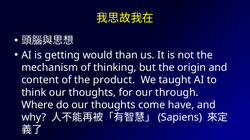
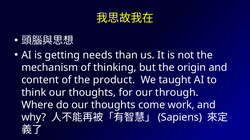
would: would -> needs
have: have -> work
